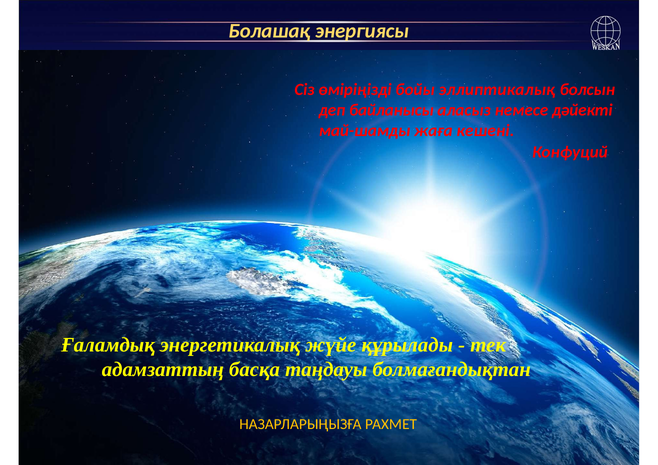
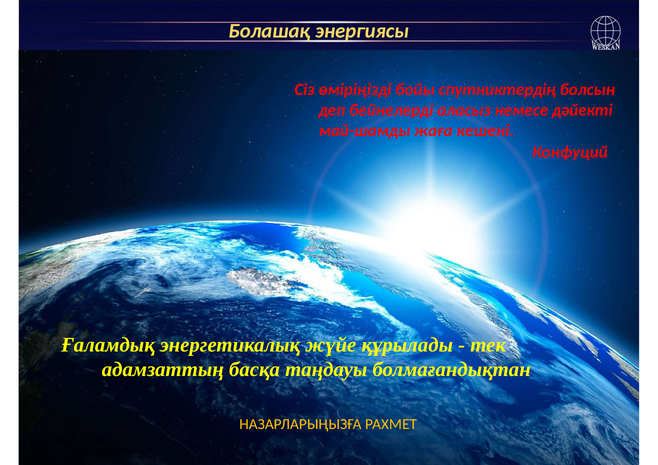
эллиптикалық: эллиптикалық -> спутниктердің
байланысы: байланысы -> бейнелерді
